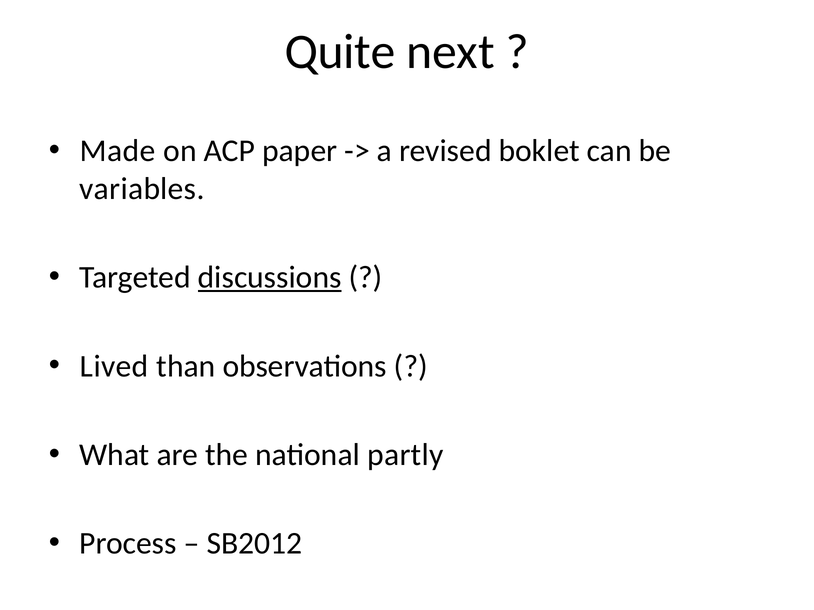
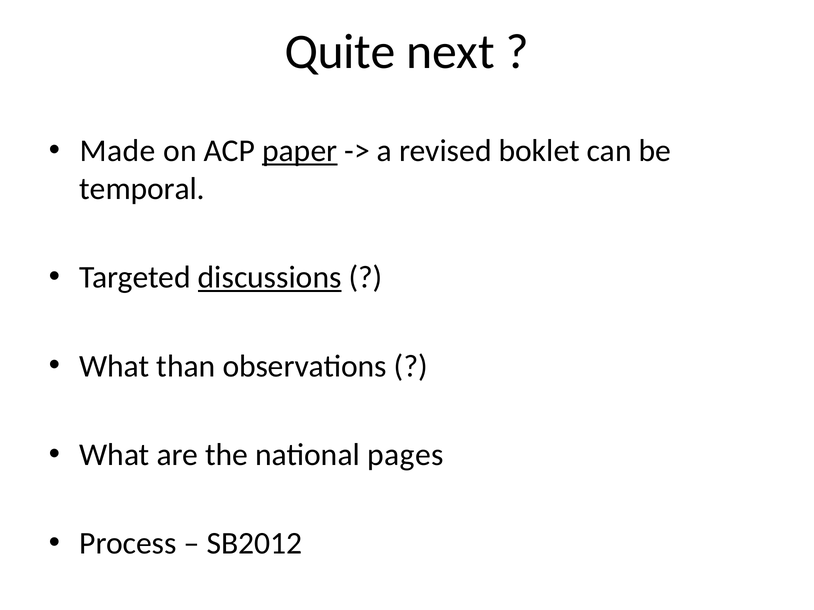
paper underline: none -> present
variables: variables -> temporal
Lived at (114, 366): Lived -> What
partly: partly -> pages
